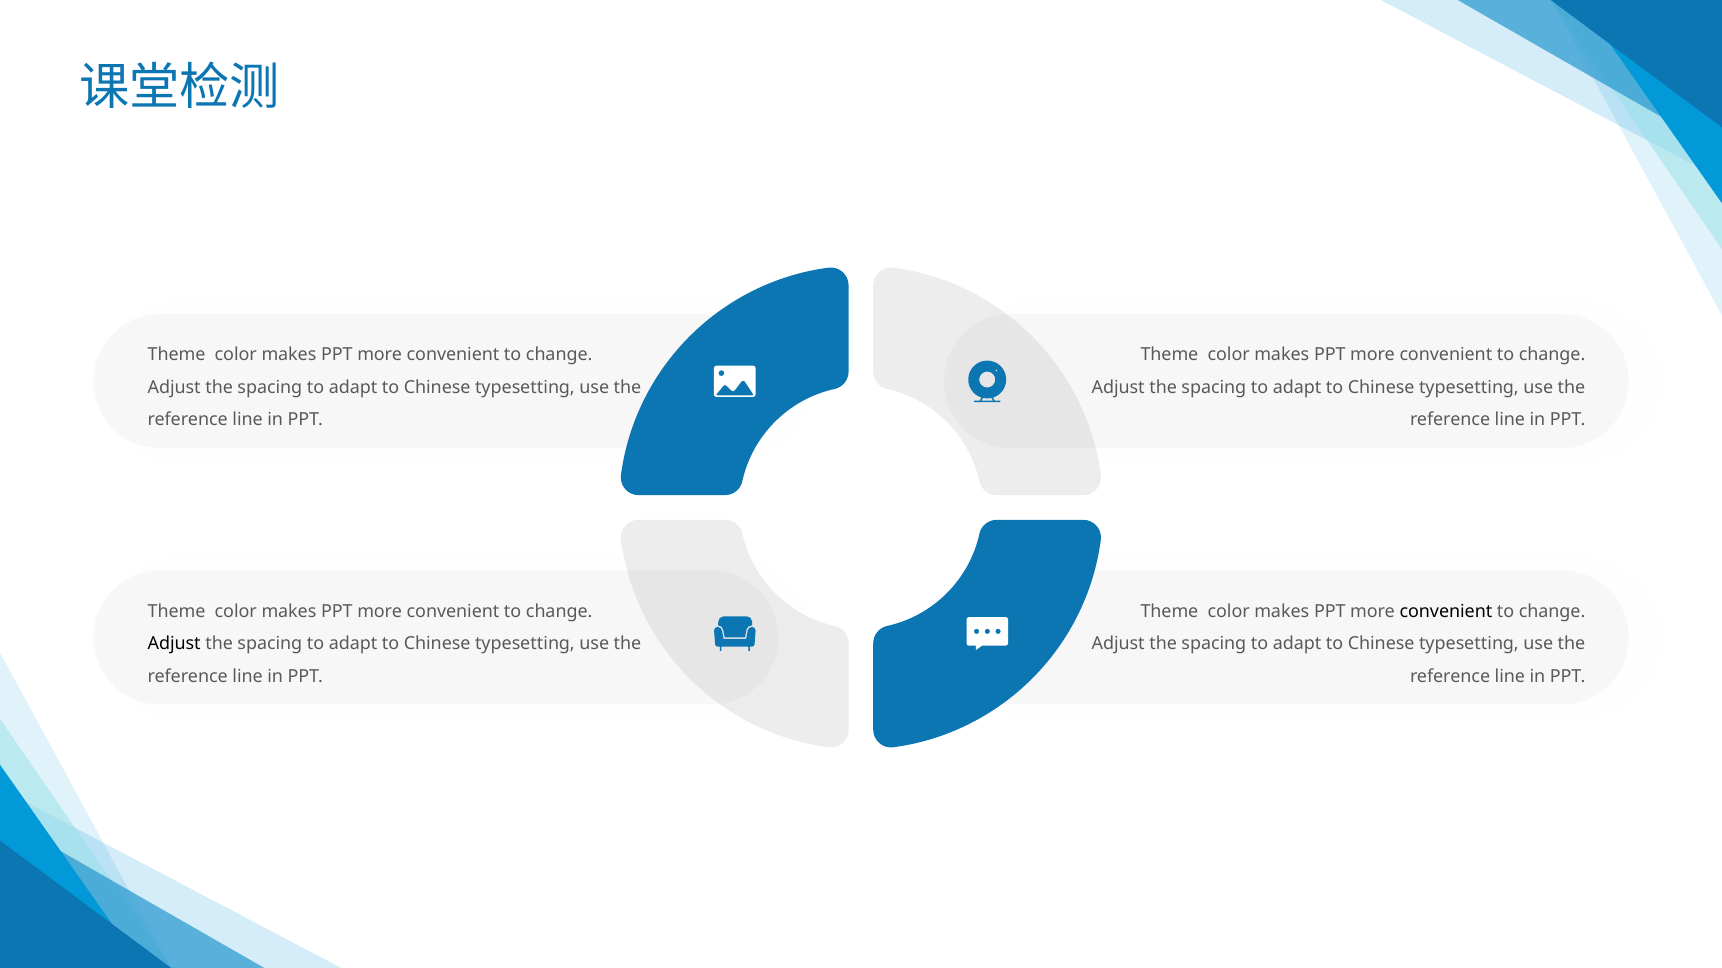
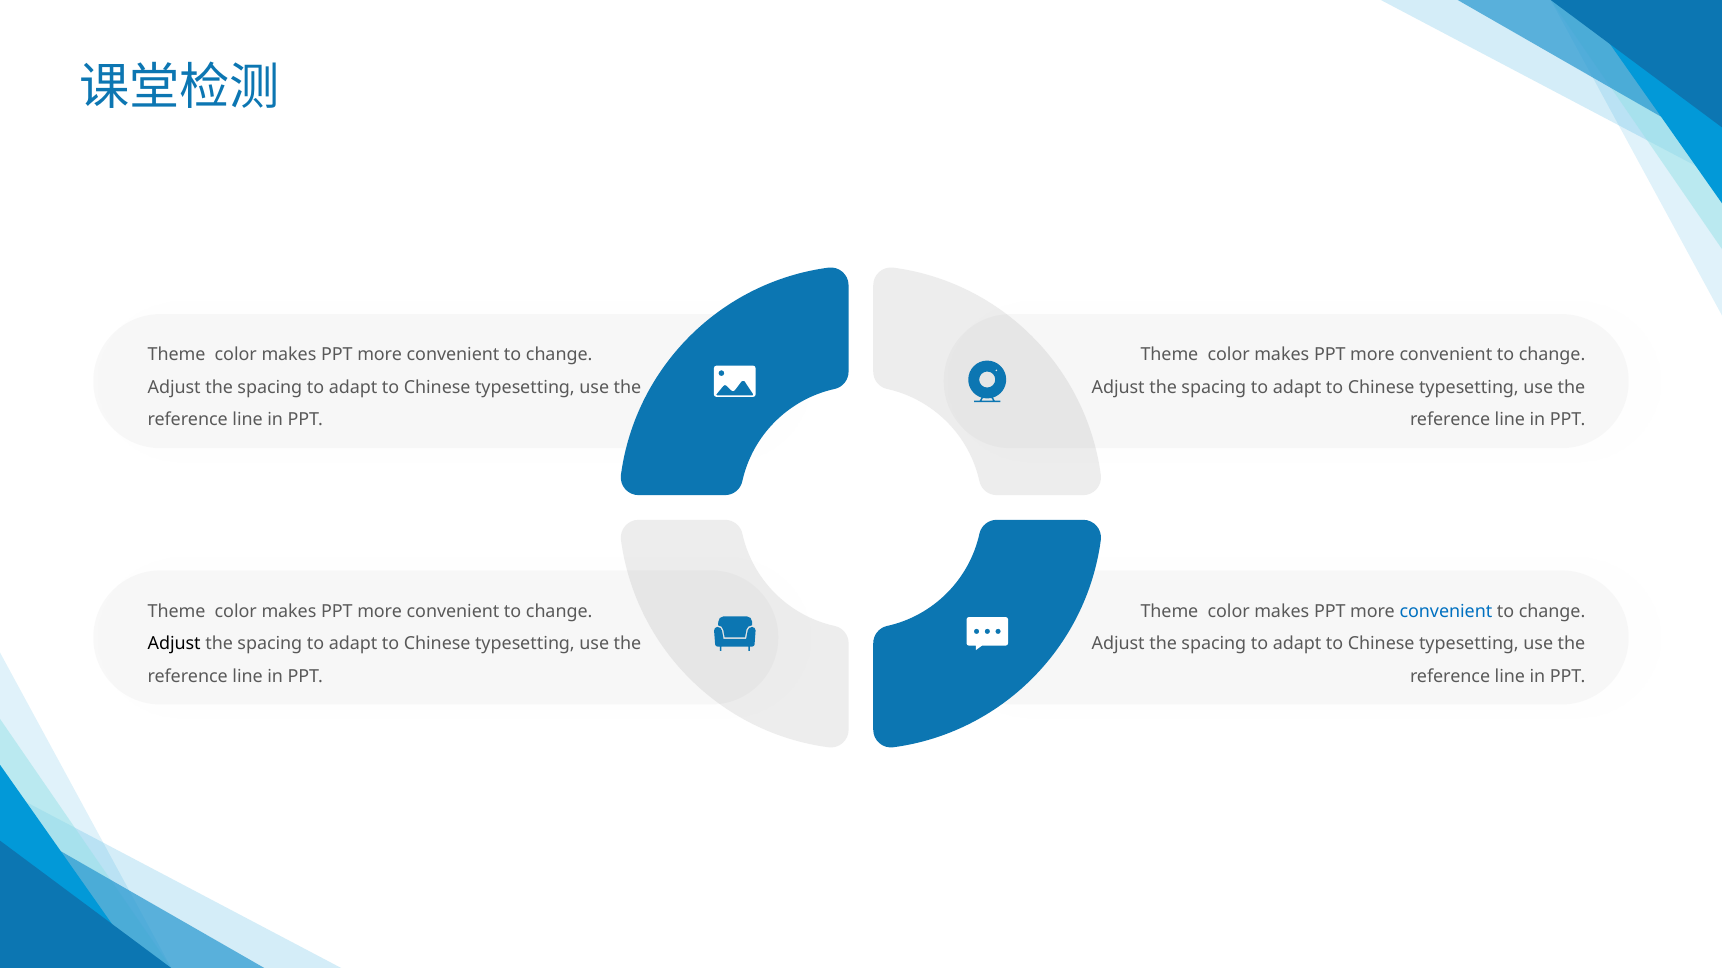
convenient at (1446, 612) colour: black -> blue
